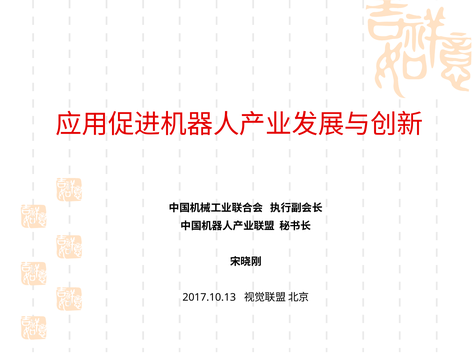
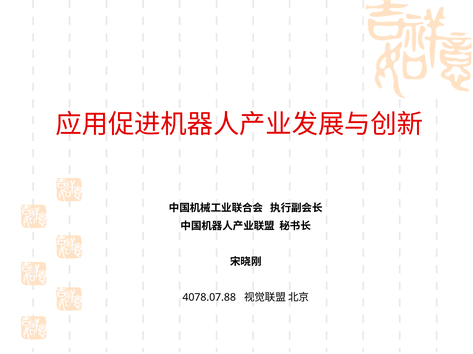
2017.10.13: 2017.10.13 -> 4078.07.88
